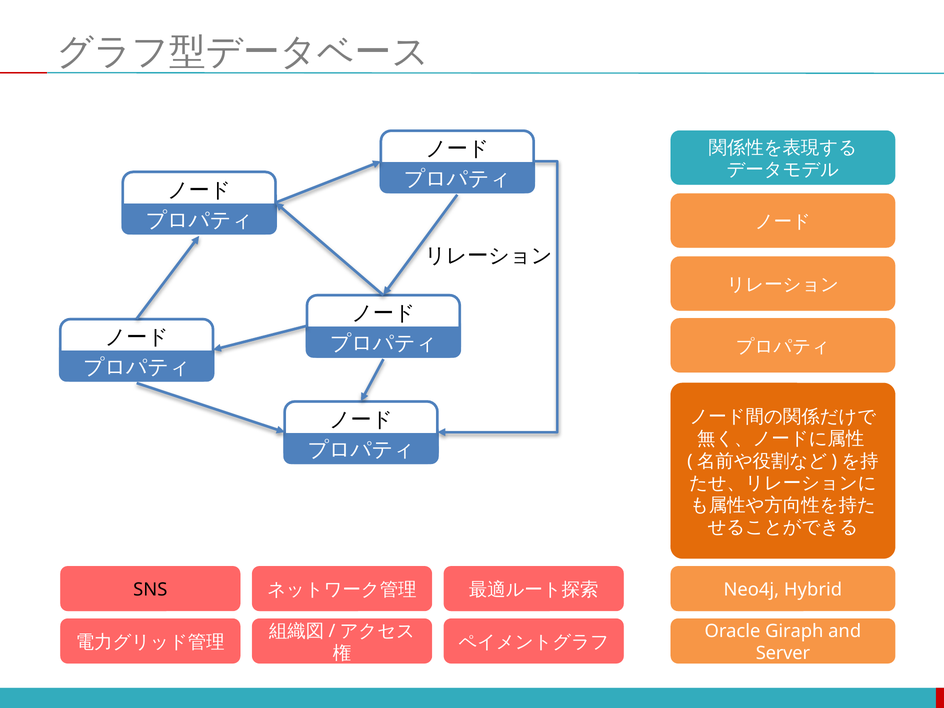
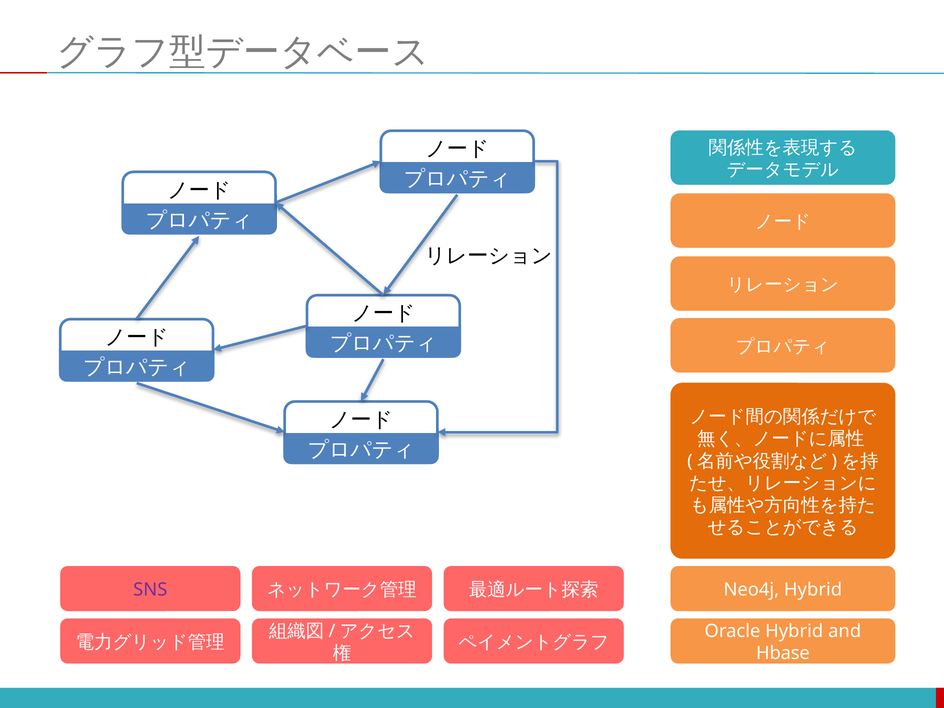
SNS colour: black -> purple
Oracle Giraph: Giraph -> Hybrid
Server: Server -> Hbase
